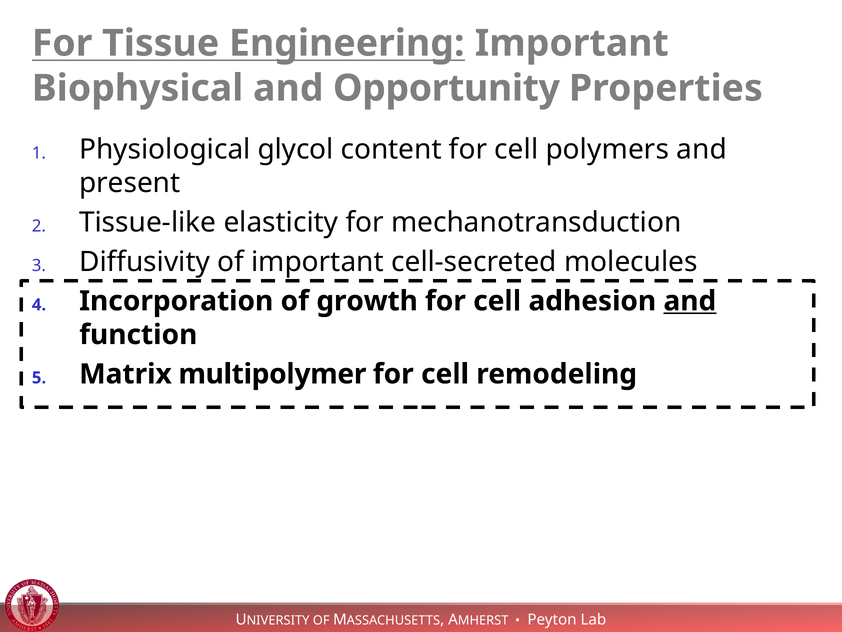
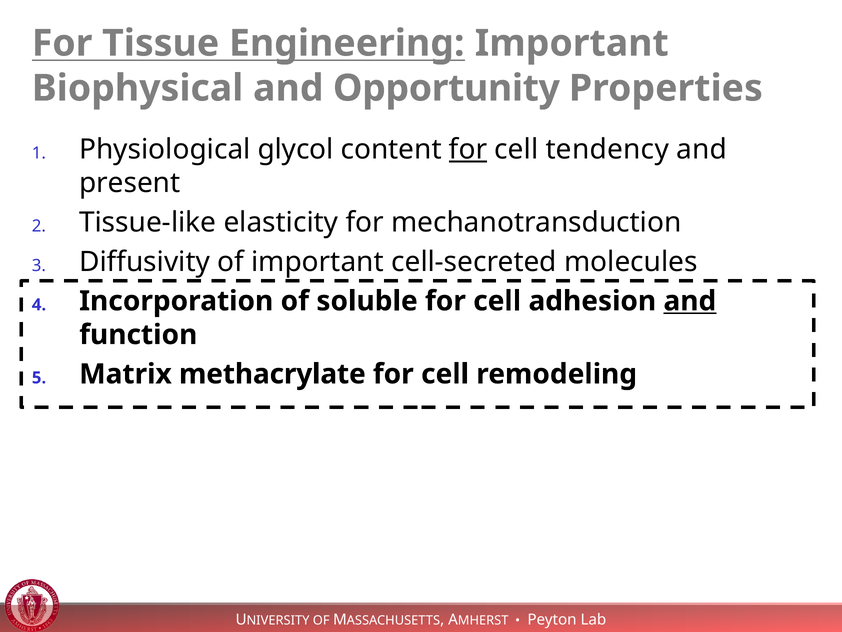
for at (468, 149) underline: none -> present
polymers: polymers -> tendency
growth: growth -> soluble
multipolymer: multipolymer -> methacrylate
